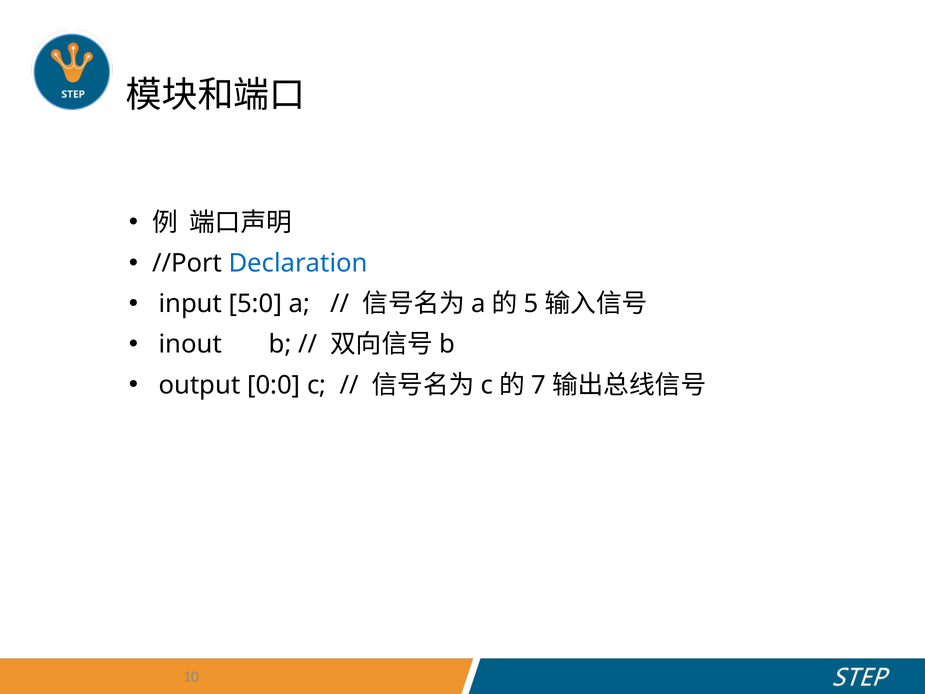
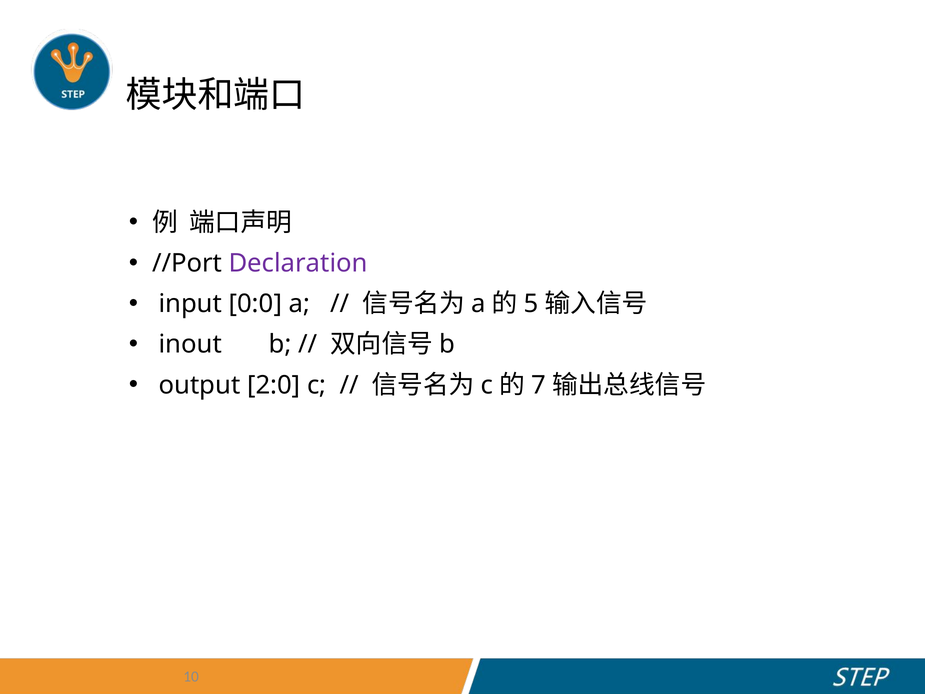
Declaration colour: blue -> purple
5:0: 5:0 -> 0:0
0:0: 0:0 -> 2:0
